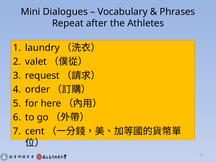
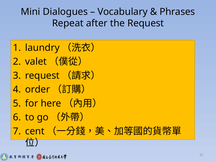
the Athletes: Athletes -> Request
